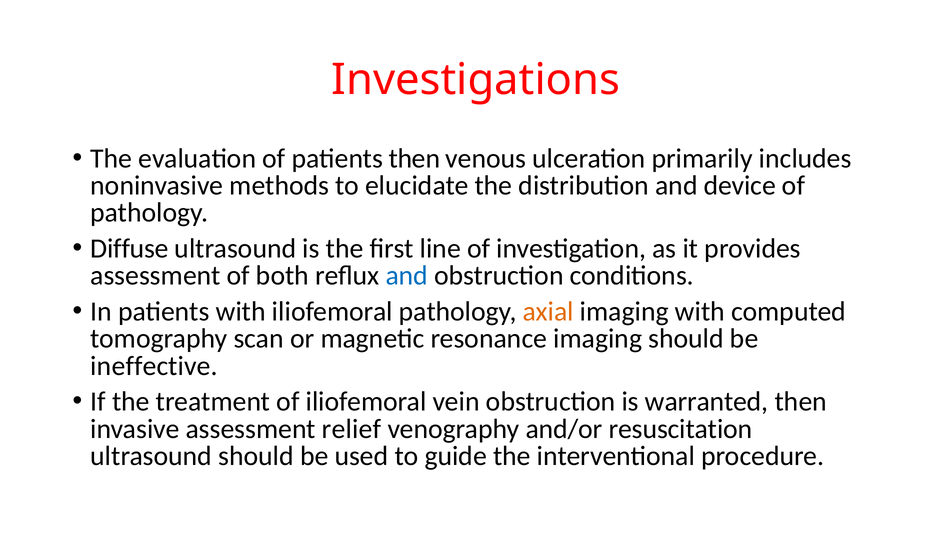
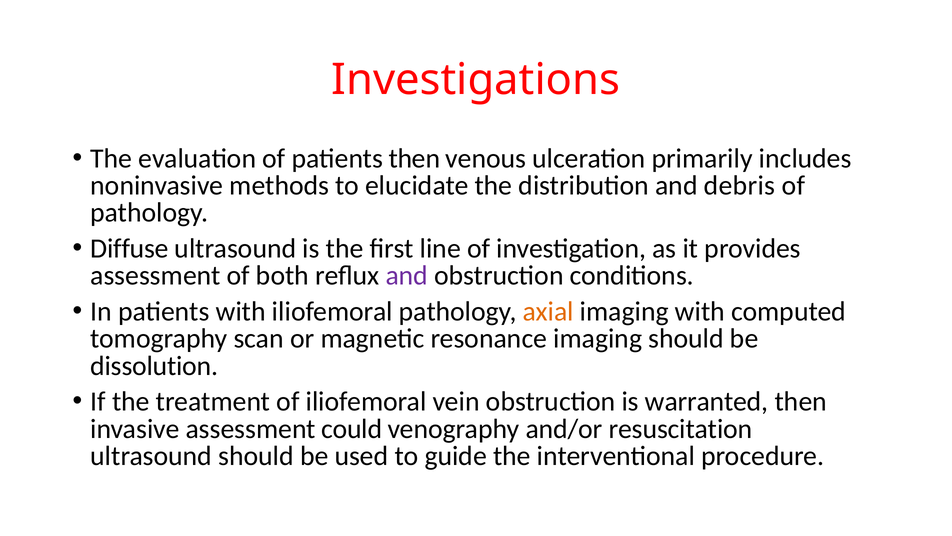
device: device -> debris
and at (407, 276) colour: blue -> purple
ineffective: ineffective -> dissolution
relief: relief -> could
